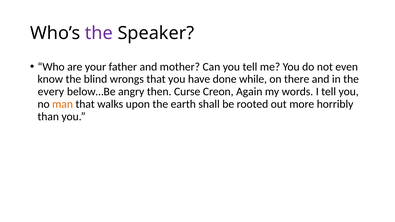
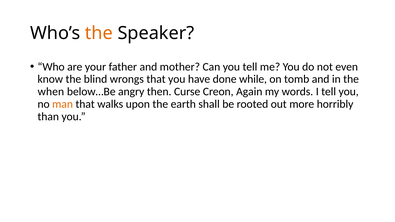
the at (99, 33) colour: purple -> orange
there: there -> tomb
every: every -> when
